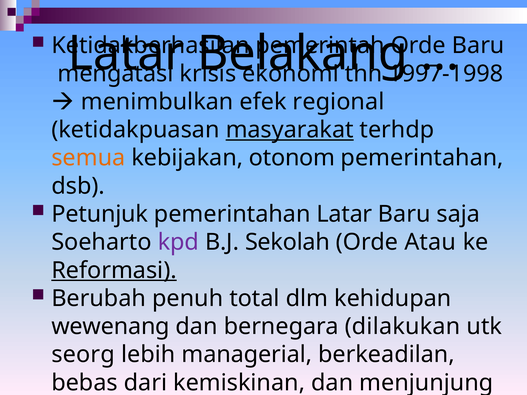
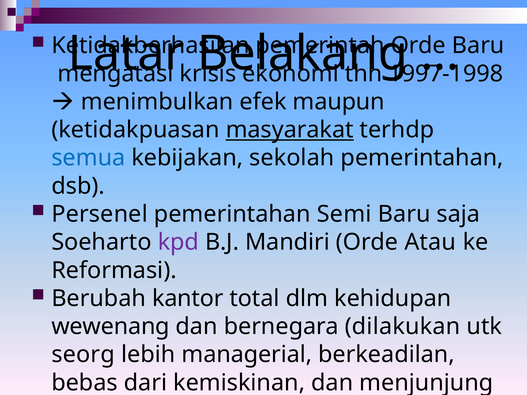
regional: regional -> maupun
semua colour: orange -> blue
otonom: otonom -> sekolah
Petunjuk: Petunjuk -> Persenel
pemerintahan Latar: Latar -> Semi
Sekolah: Sekolah -> Mandiri
Reformasi underline: present -> none
penuh: penuh -> kantor
